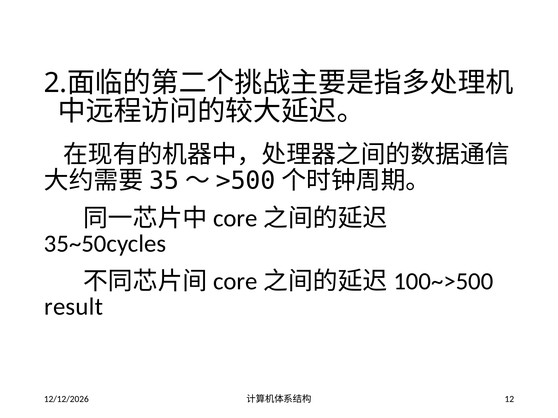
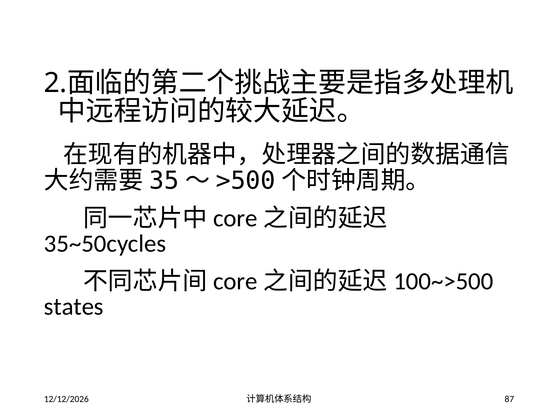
result: result -> states
12: 12 -> 87
